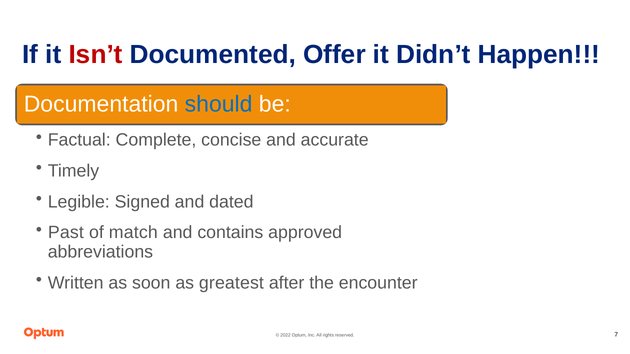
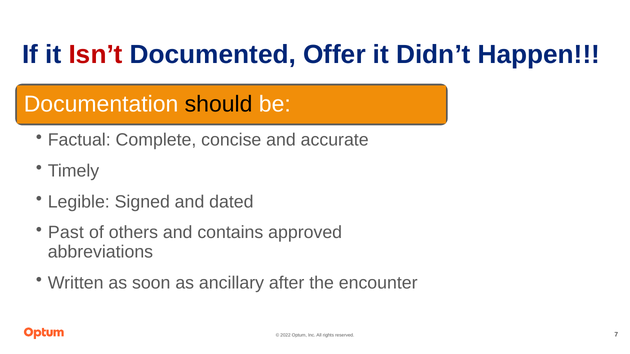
should colour: blue -> black
match: match -> others
greatest: greatest -> ancillary
